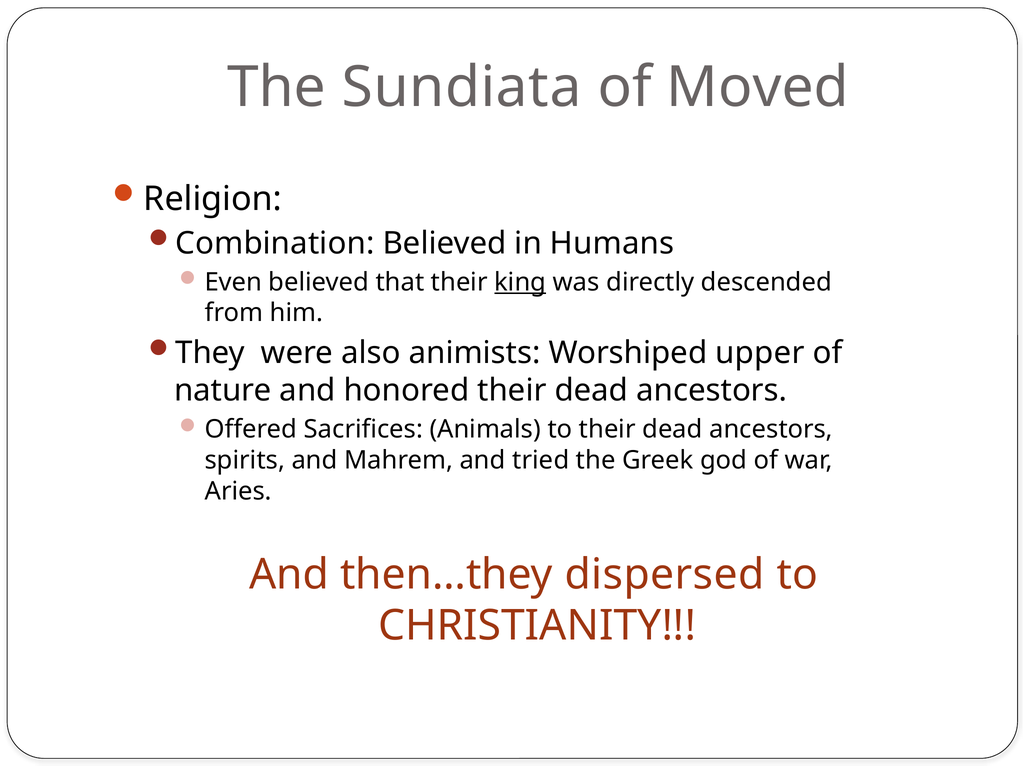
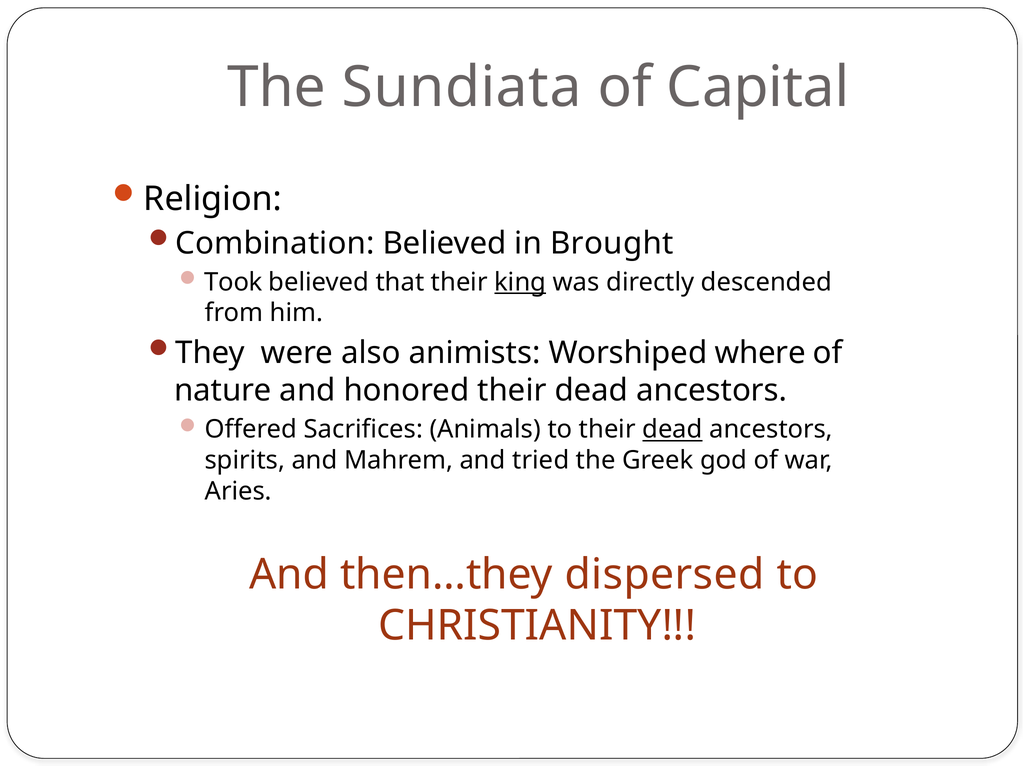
Moved: Moved -> Capital
Humans: Humans -> Brought
Even: Even -> Took
upper: upper -> where
dead at (672, 429) underline: none -> present
